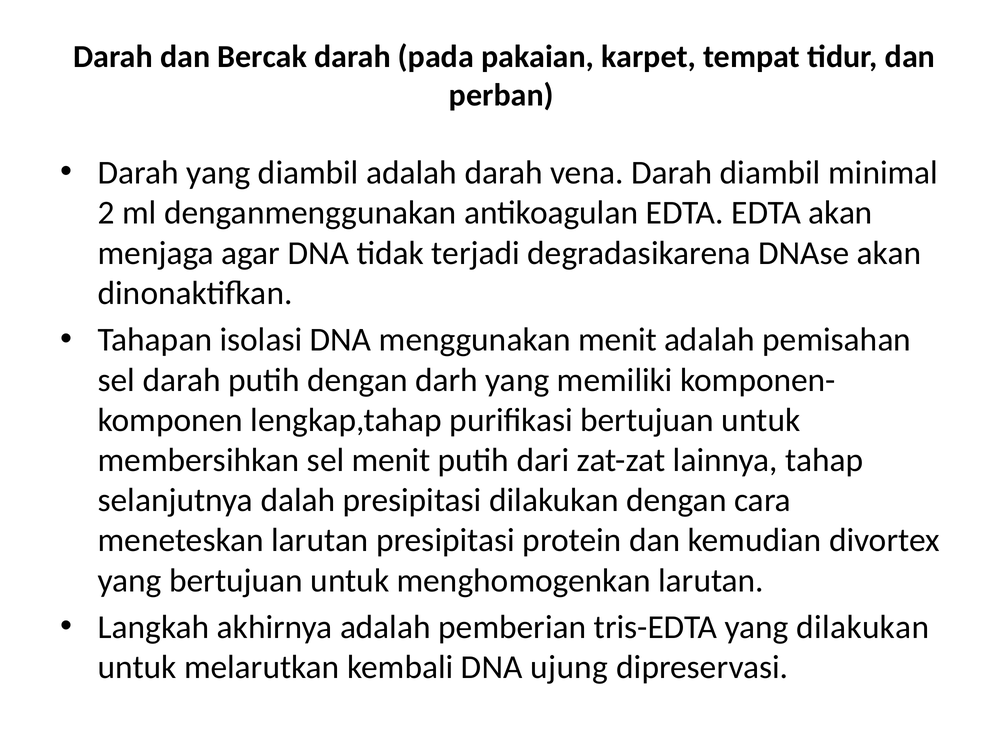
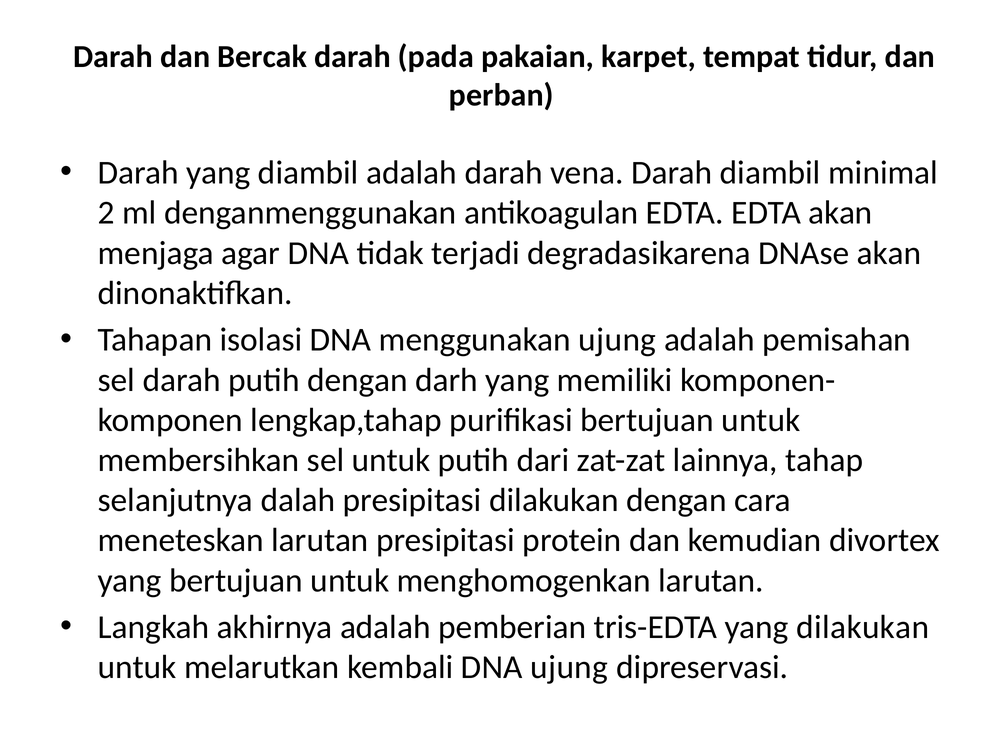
menggunakan menit: menit -> ujung
sel menit: menit -> untuk
